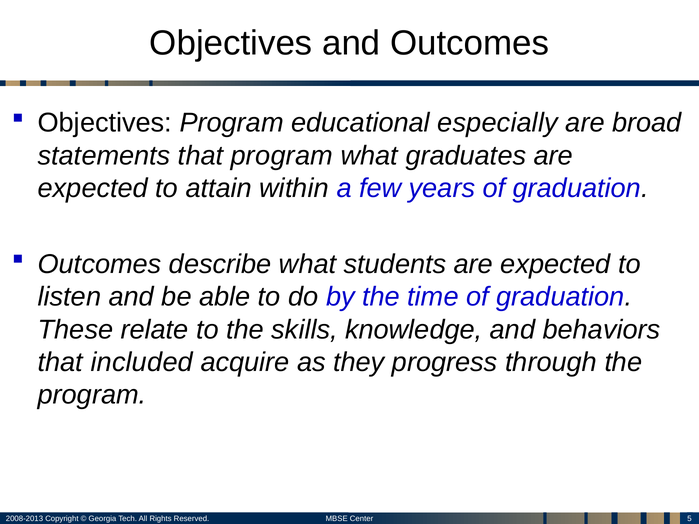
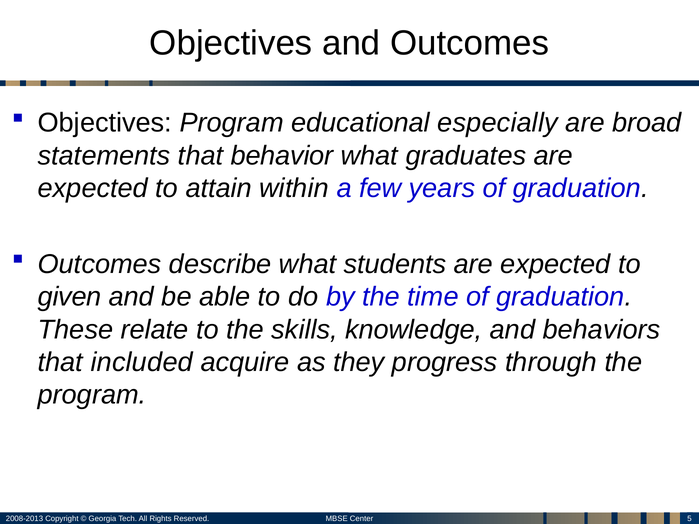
that program: program -> behavior
listen: listen -> given
